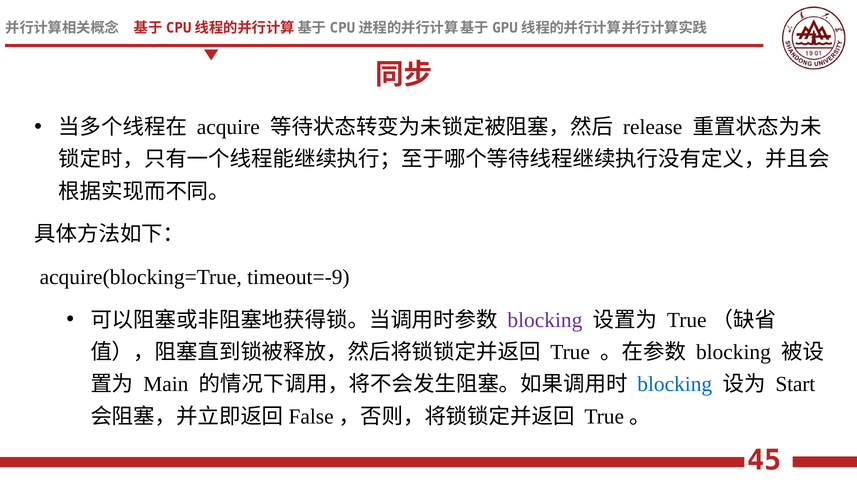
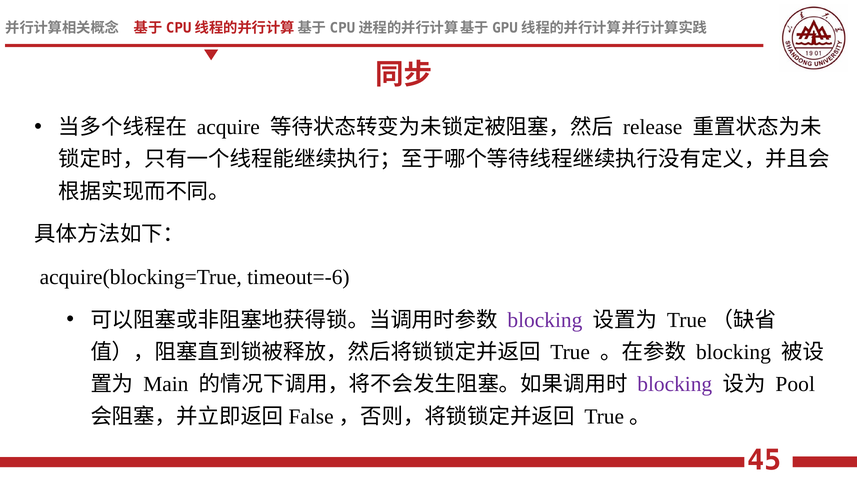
timeout=-9: timeout=-9 -> timeout=-6
blocking at (675, 384) colour: blue -> purple
Start: Start -> Pool
